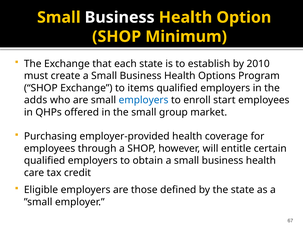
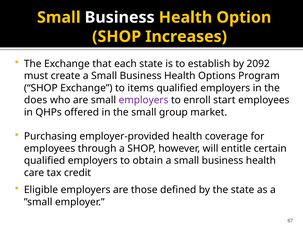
Minimum: Minimum -> Increases
2010: 2010 -> 2092
adds: adds -> does
employers at (144, 100) colour: blue -> purple
